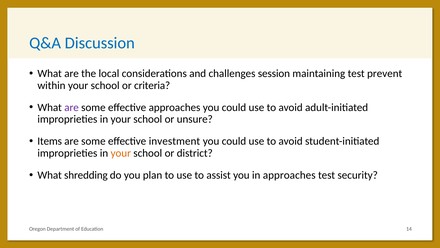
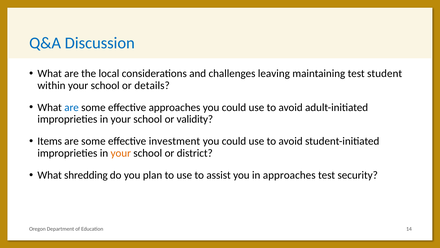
session: session -> leaving
prevent: prevent -> student
criteria: criteria -> details
are at (72, 107) colour: purple -> blue
unsure: unsure -> validity
